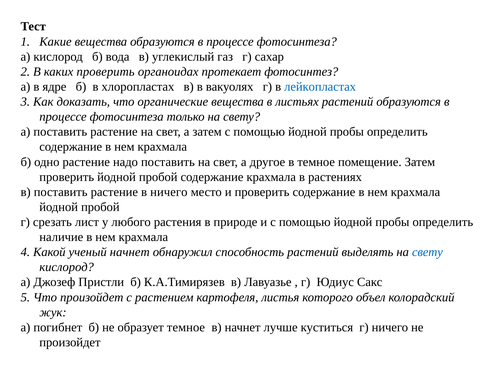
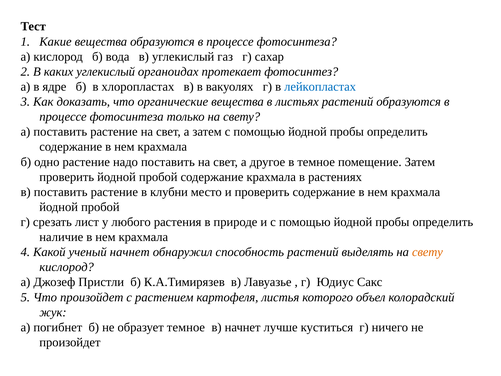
каких проверить: проверить -> углекислый
в ничего: ничего -> клубни
свету at (427, 252) colour: blue -> orange
